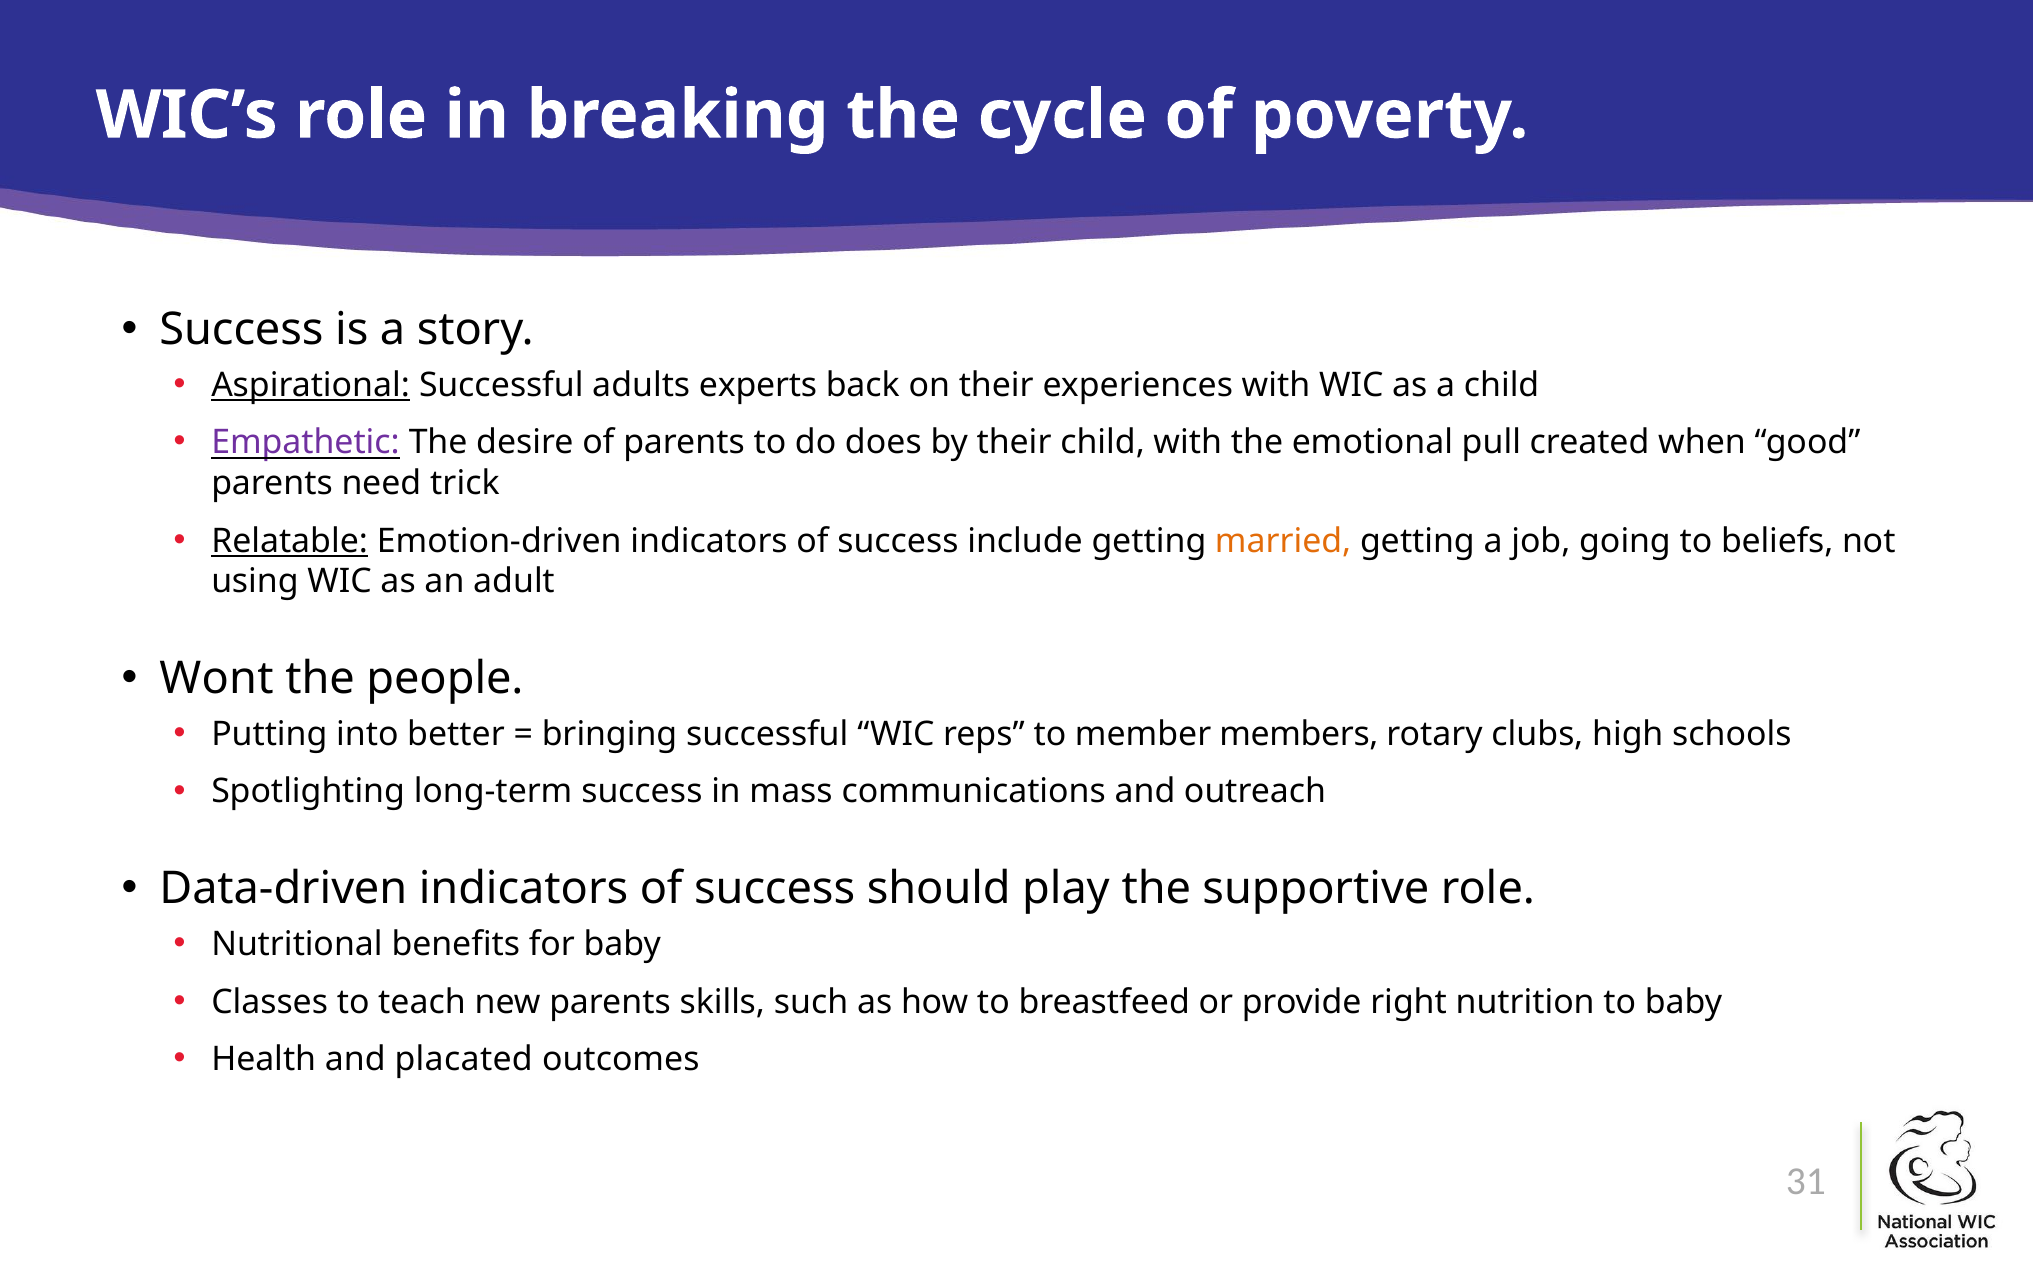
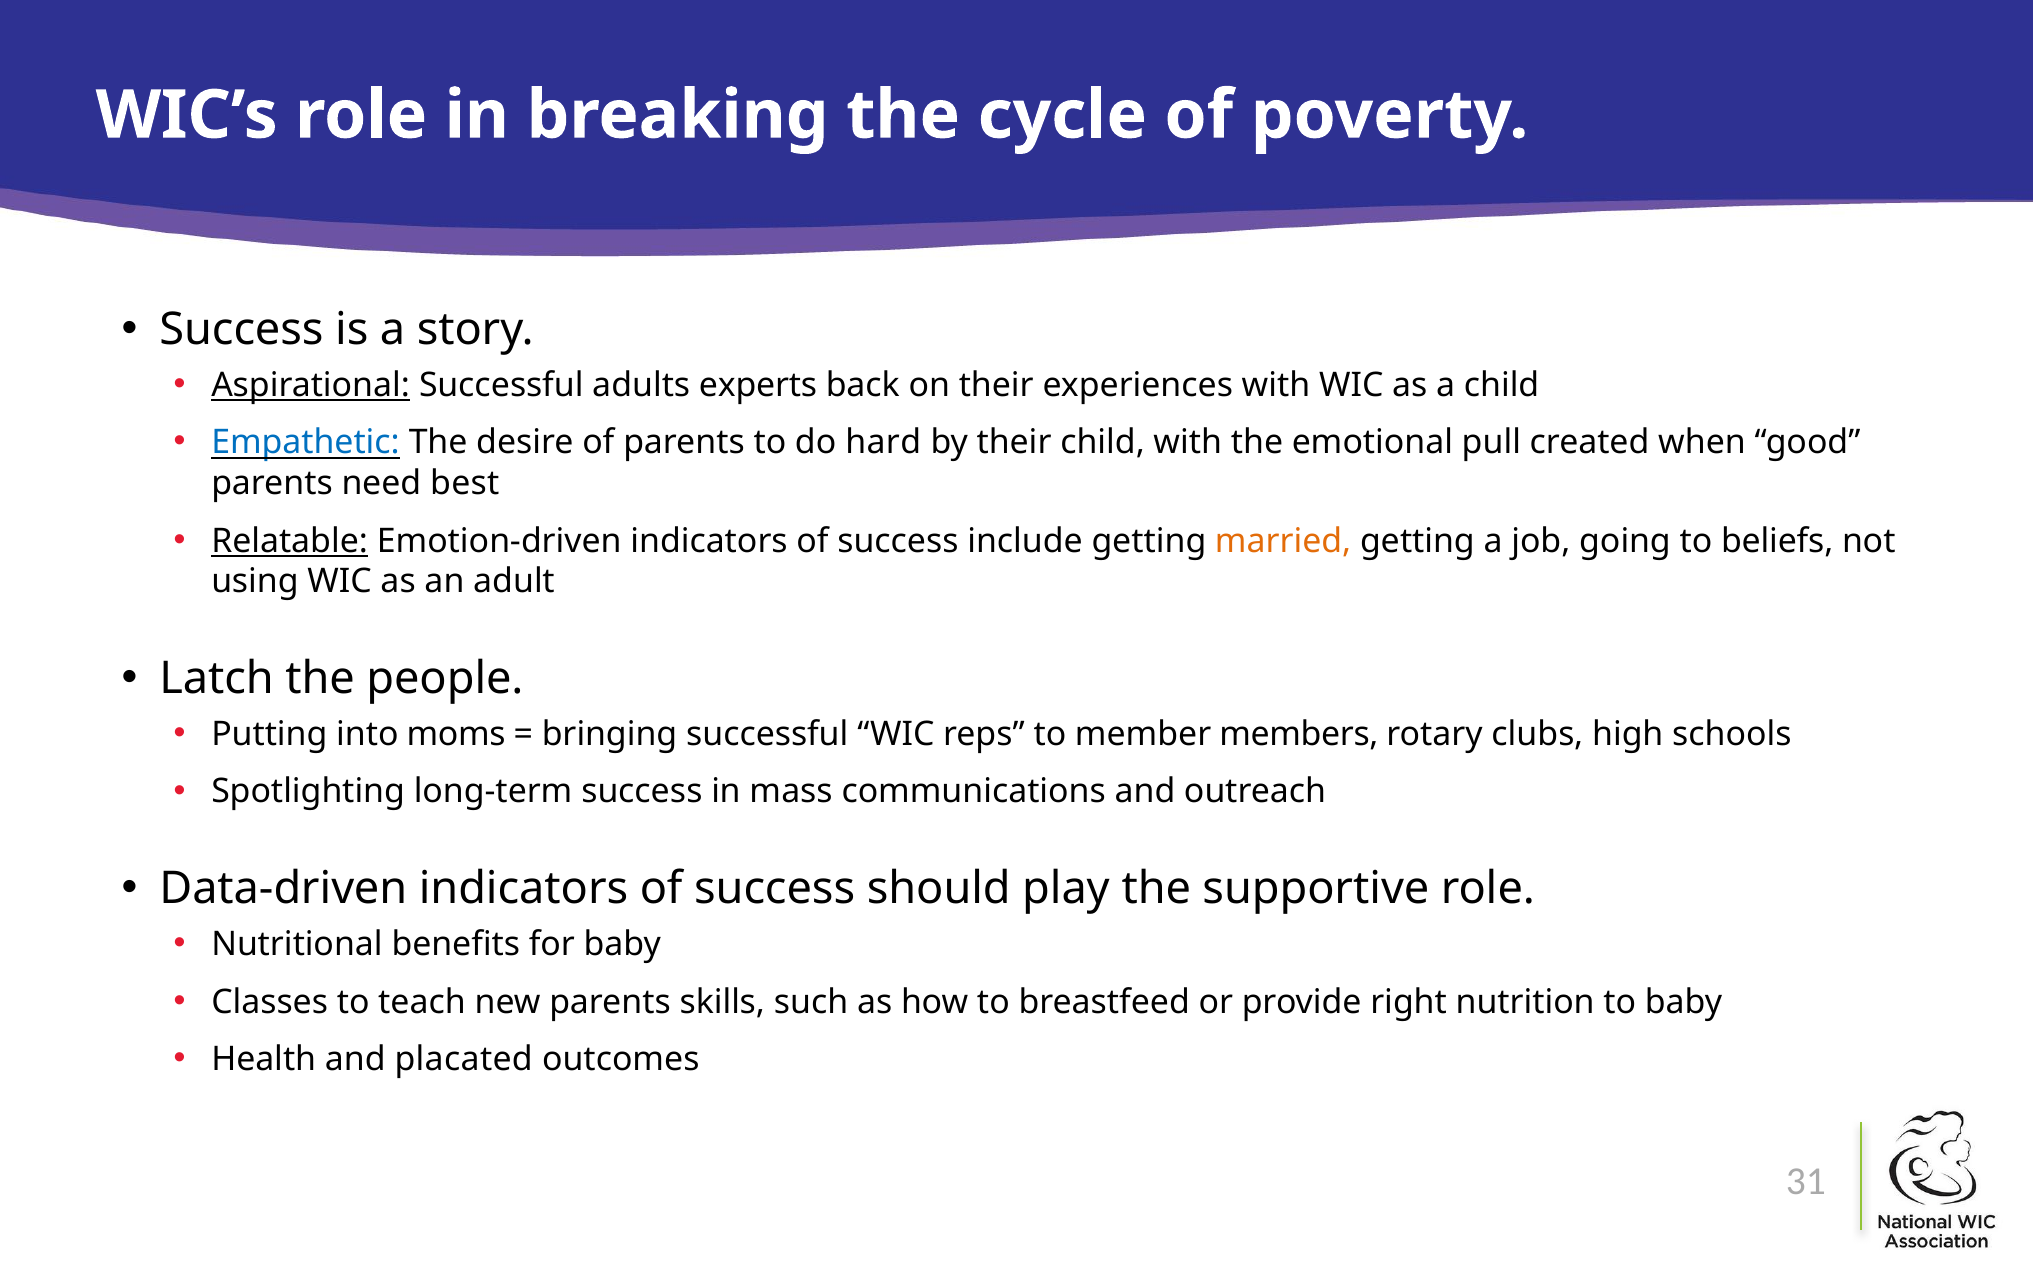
Empathetic colour: purple -> blue
does: does -> hard
trick: trick -> best
Wont: Wont -> Latch
better: better -> moms
